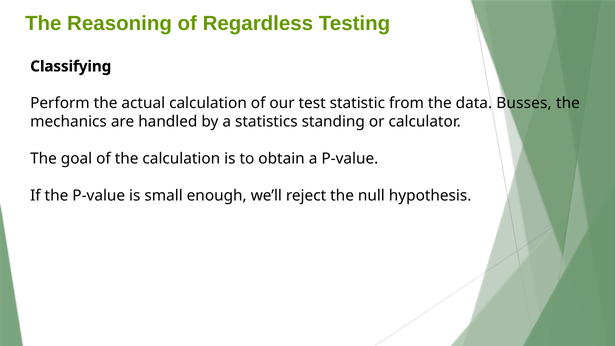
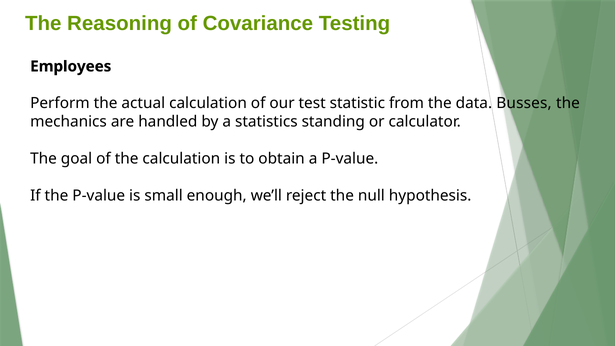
Regardless: Regardless -> Covariance
Classifying: Classifying -> Employees
